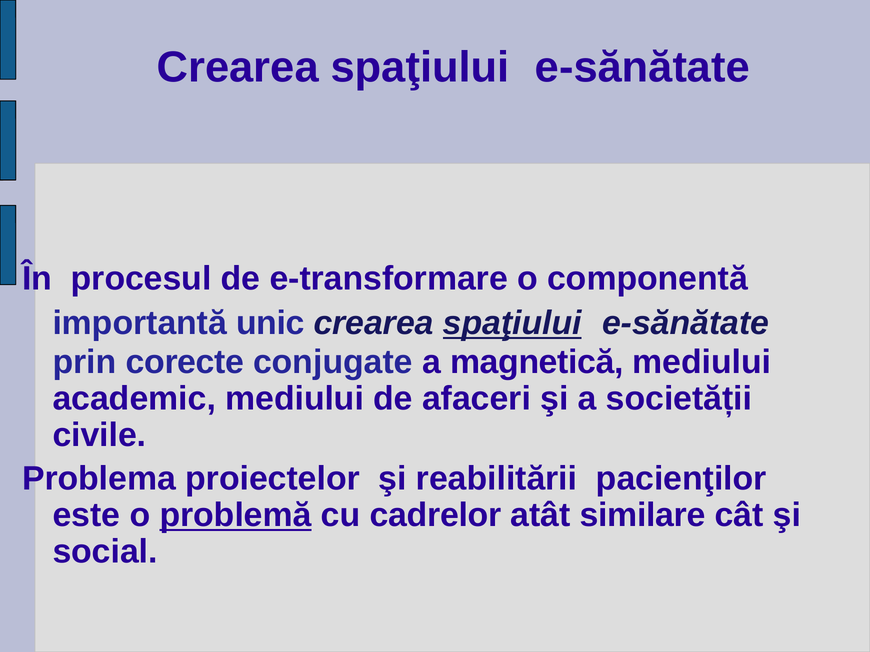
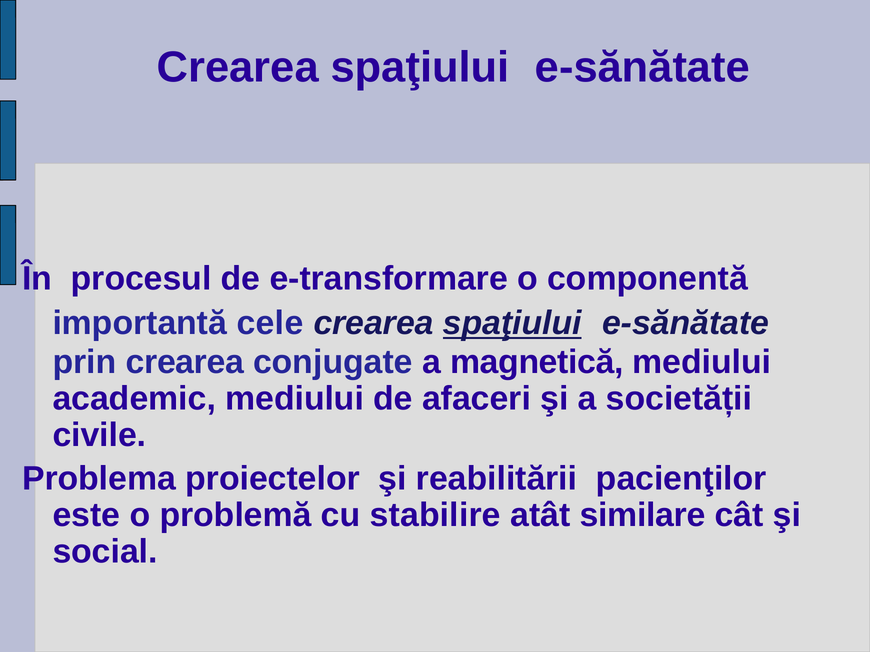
unic: unic -> cele
prin corecte: corecte -> crearea
problemă underline: present -> none
cadrelor: cadrelor -> stabilire
